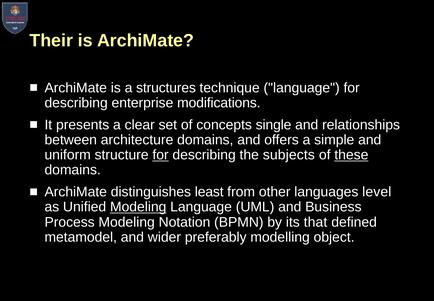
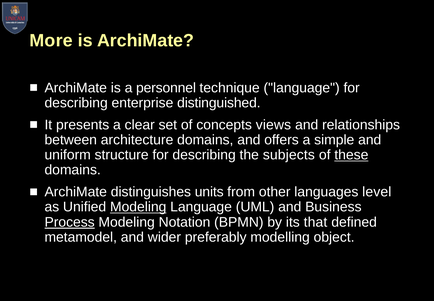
Their: Their -> More
structures: structures -> personnel
modifications: modifications -> distinguished
single: single -> views
for at (161, 155) underline: present -> none
least: least -> units
Process underline: none -> present
